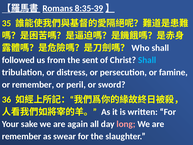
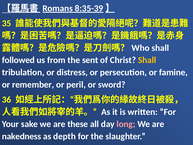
Shall at (147, 60) colour: light blue -> yellow
again: again -> these
remember at (22, 136): remember -> nakedness
swear: swear -> depth
